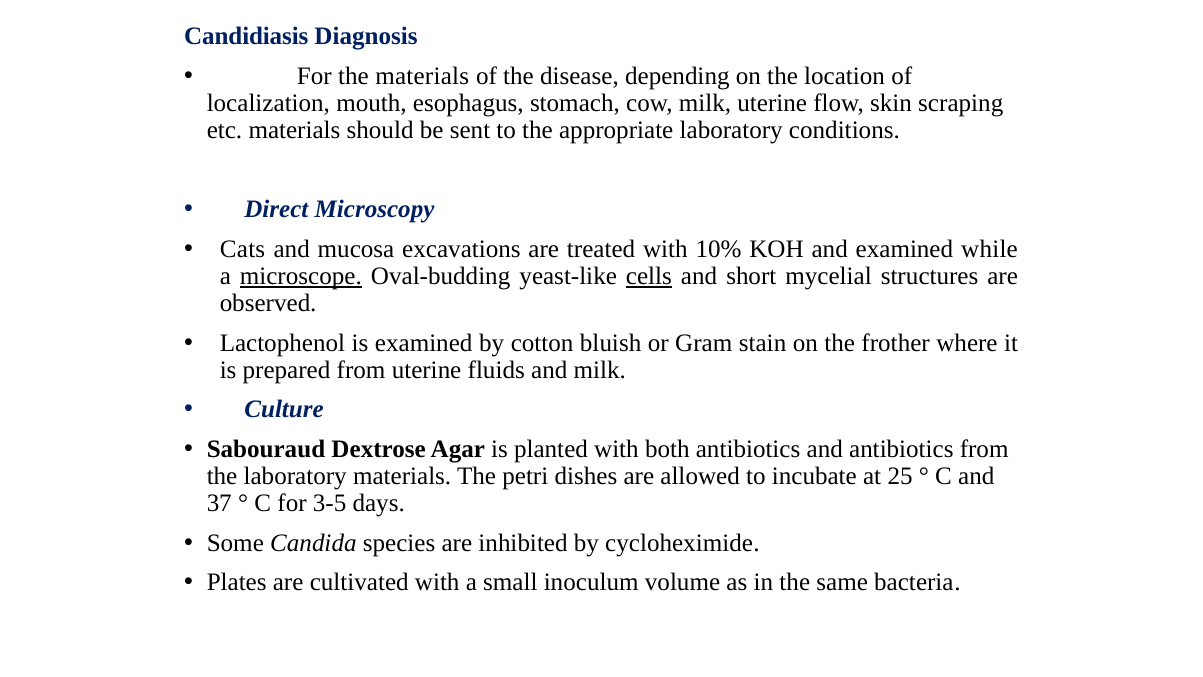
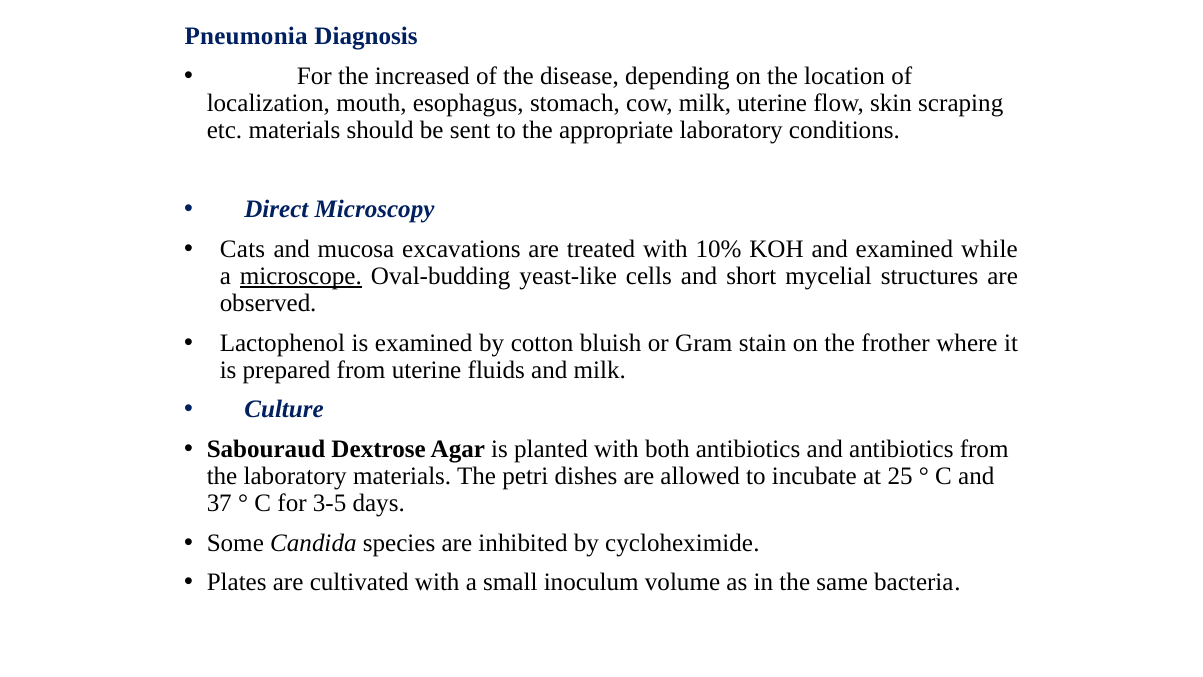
Candidiasis: Candidiasis -> Pneumonia
the materials: materials -> increased
cells underline: present -> none
